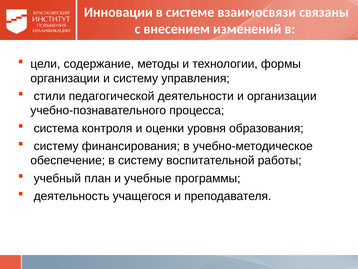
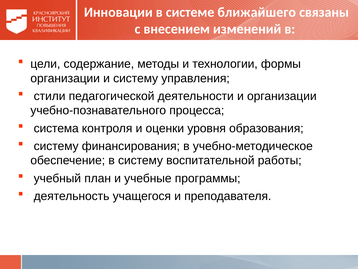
взаимосвязи: взаимосвязи -> ближайшего
